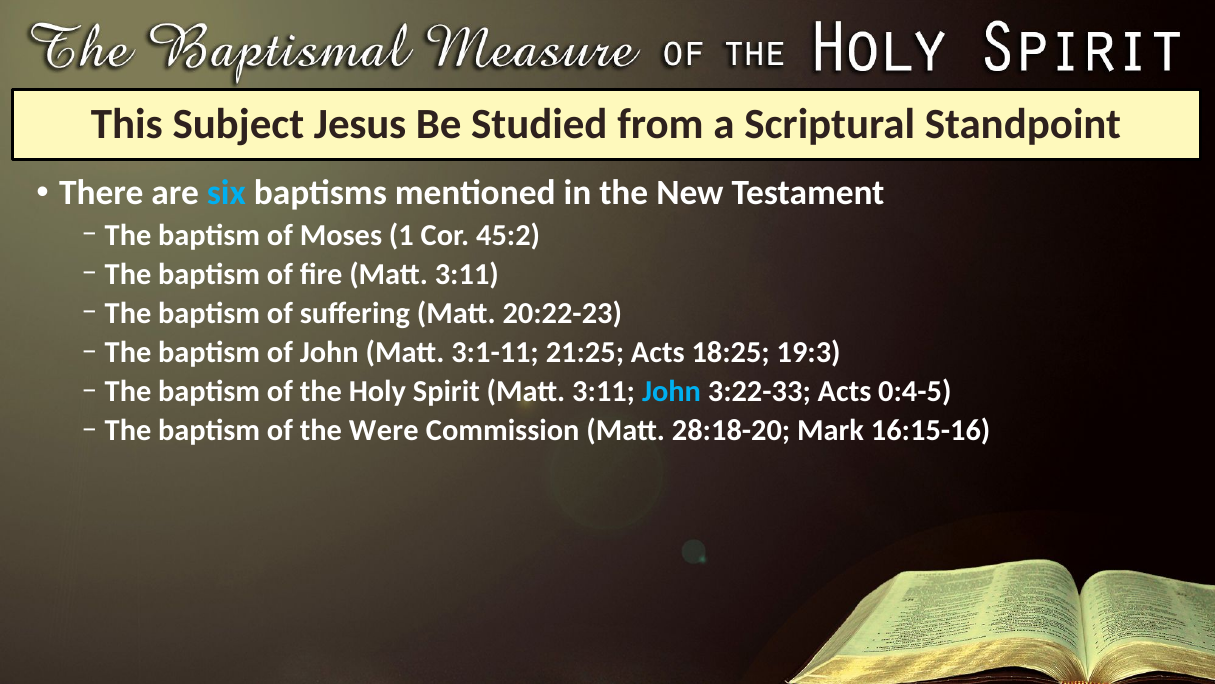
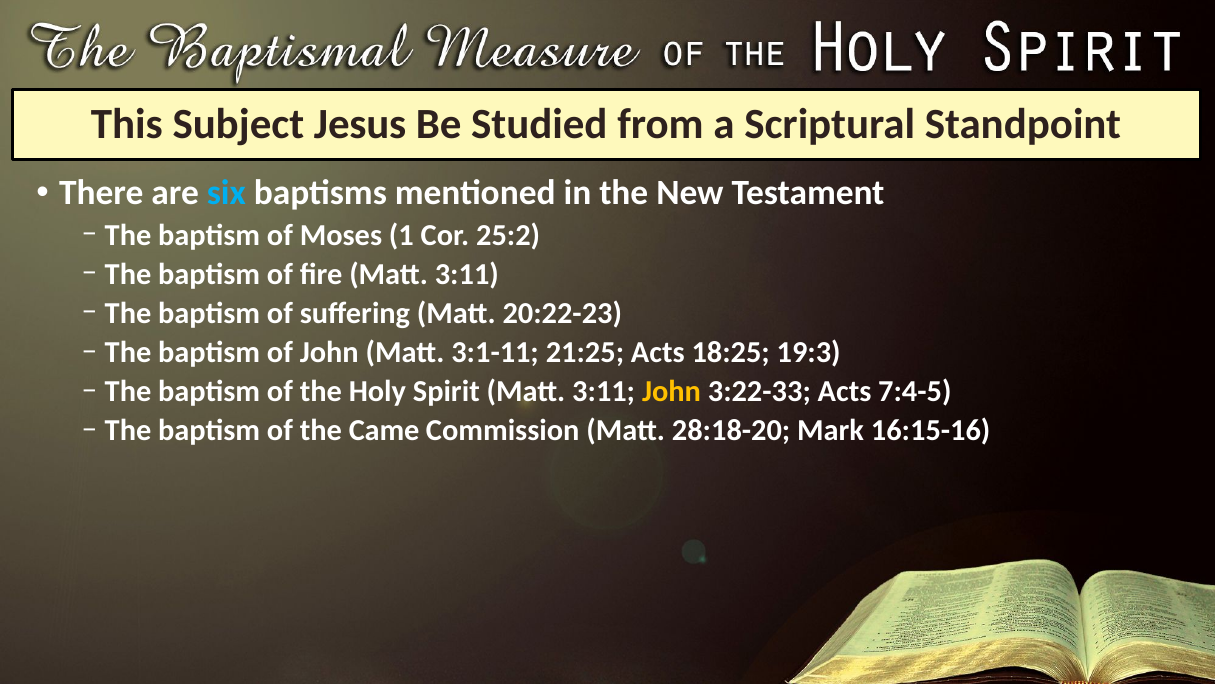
45:2: 45:2 -> 25:2
John at (672, 391) colour: light blue -> yellow
0:4-5: 0:4-5 -> 7:4-5
Were: Were -> Came
